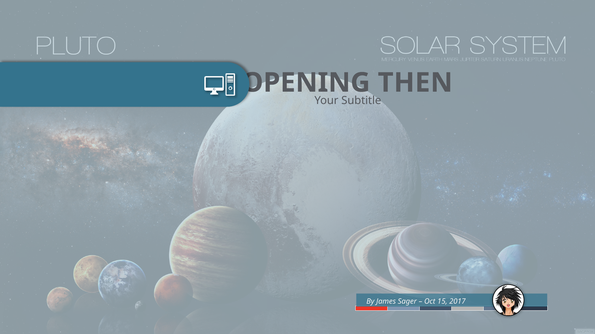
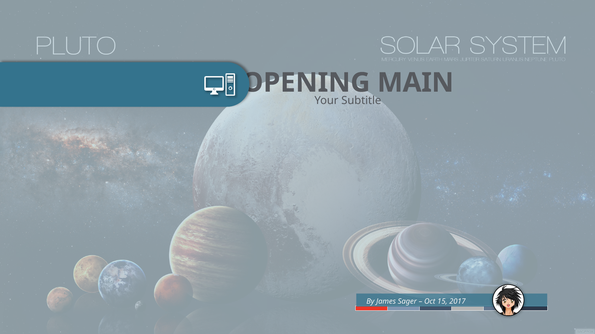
THEN: THEN -> MAIN
